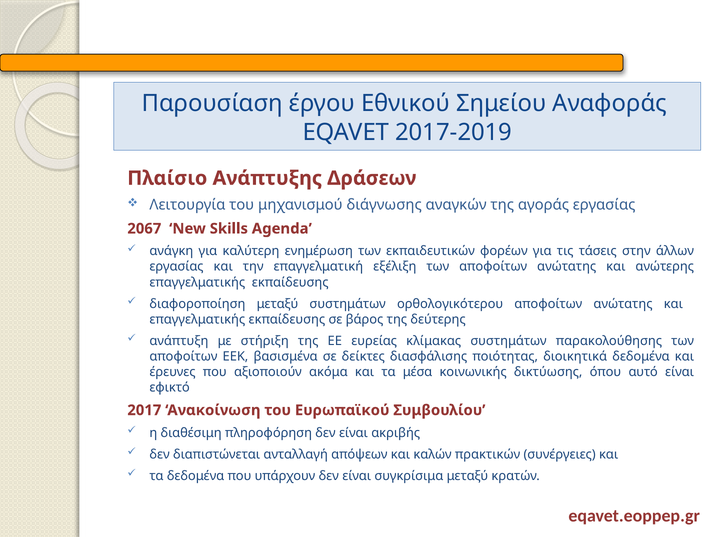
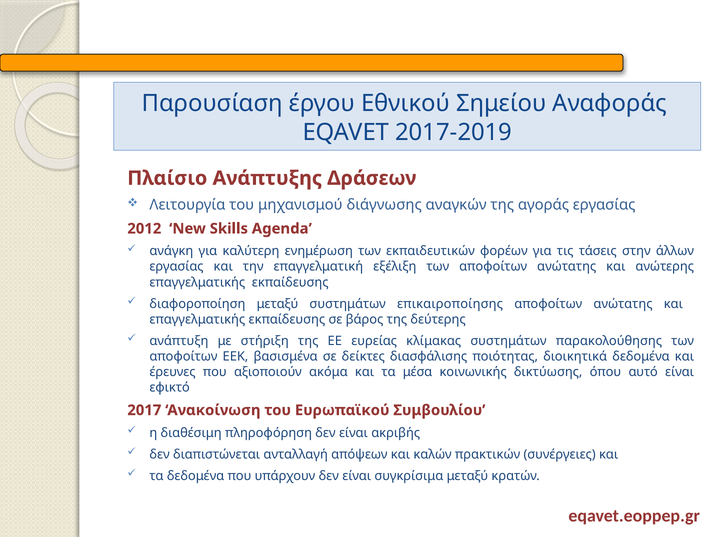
2067: 2067 -> 2012
ορθολογικότερου: ορθολογικότερου -> επικαιροποίησης
